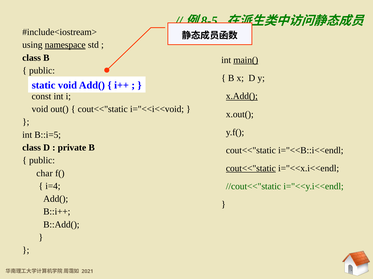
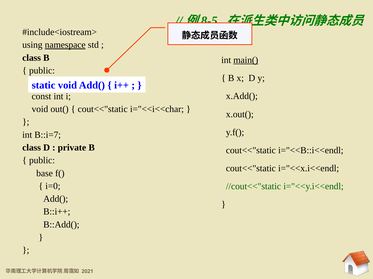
x.Add( underline: present -> none
i="<<i<<void: i="<<i<<void -> i="<<i<<char
B::i=5: B::i=5 -> B::i=7
cout<<"static at (251, 169) underline: present -> none
char: char -> base
i=4: i=4 -> i=0
